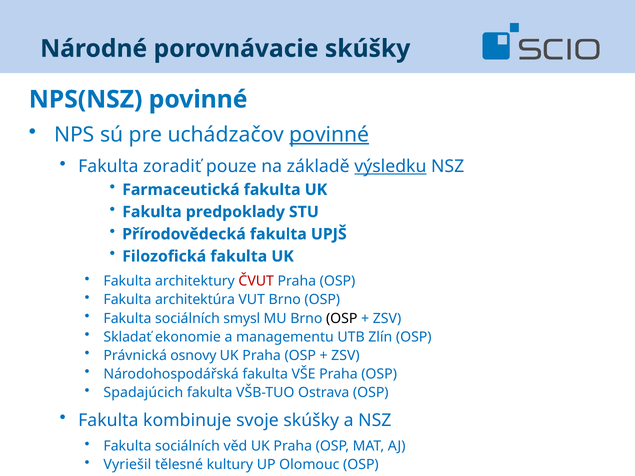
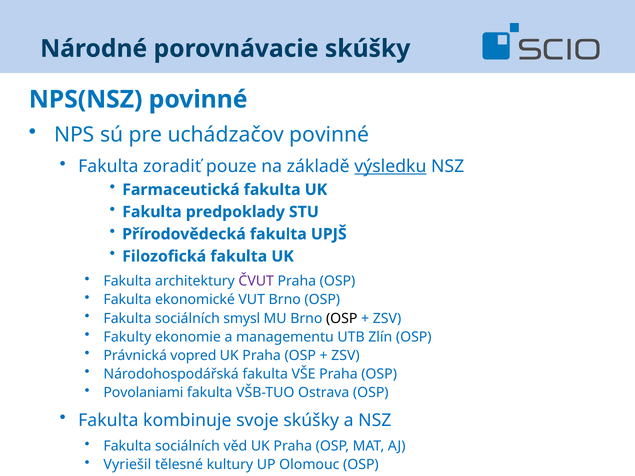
povinné at (329, 135) underline: present -> none
ČVUT colour: red -> purple
architektúra: architektúra -> ekonomické
Skladať: Skladať -> Fakulty
osnovy: osnovy -> vopred
Spadajúcich: Spadajúcich -> Povolaniami
